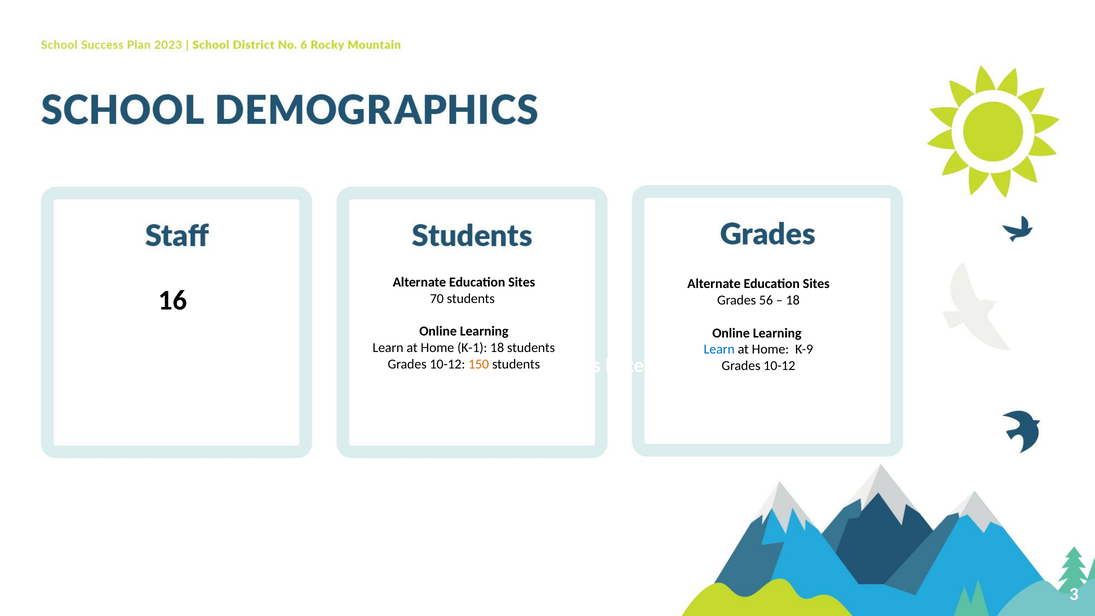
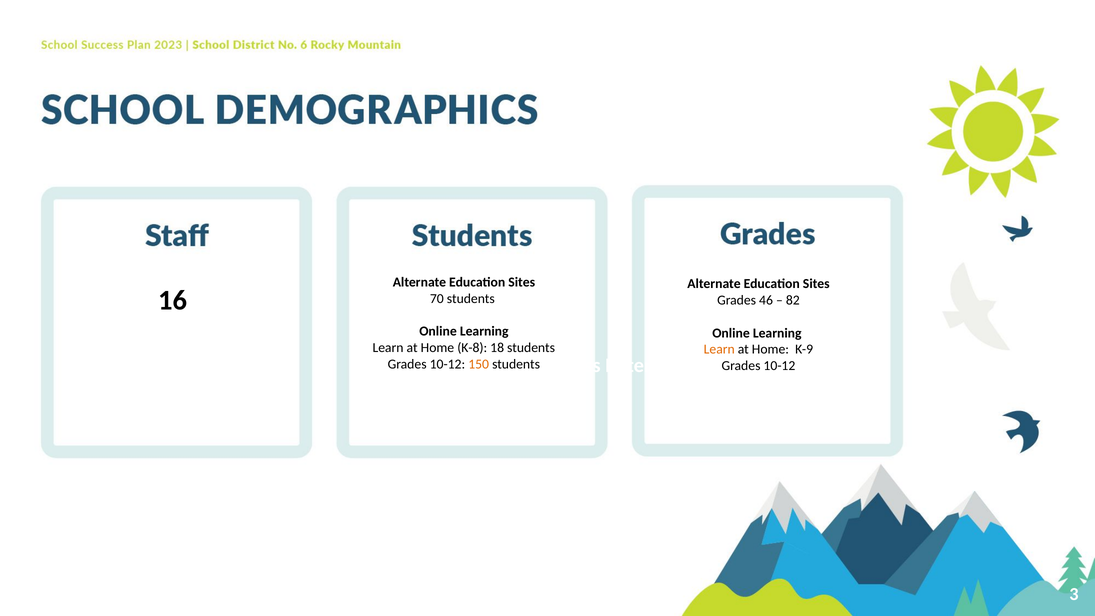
56: 56 -> 46
18 at (793, 300): 18 -> 82
K-1: K-1 -> K-8
Learn at (719, 349) colour: blue -> orange
